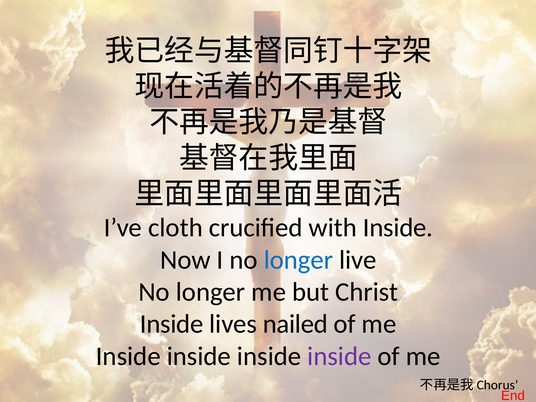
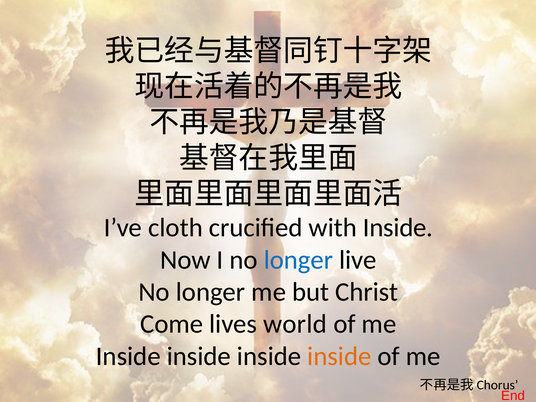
Inside at (172, 324): Inside -> Come
nailed: nailed -> world
inside at (339, 356) colour: purple -> orange
